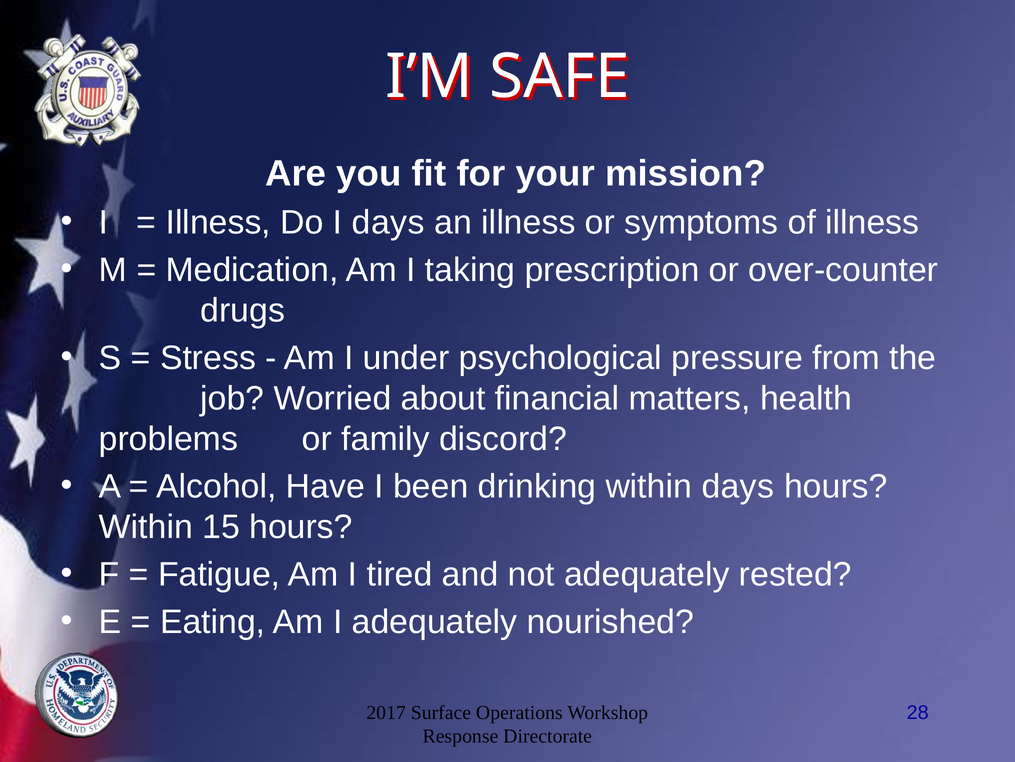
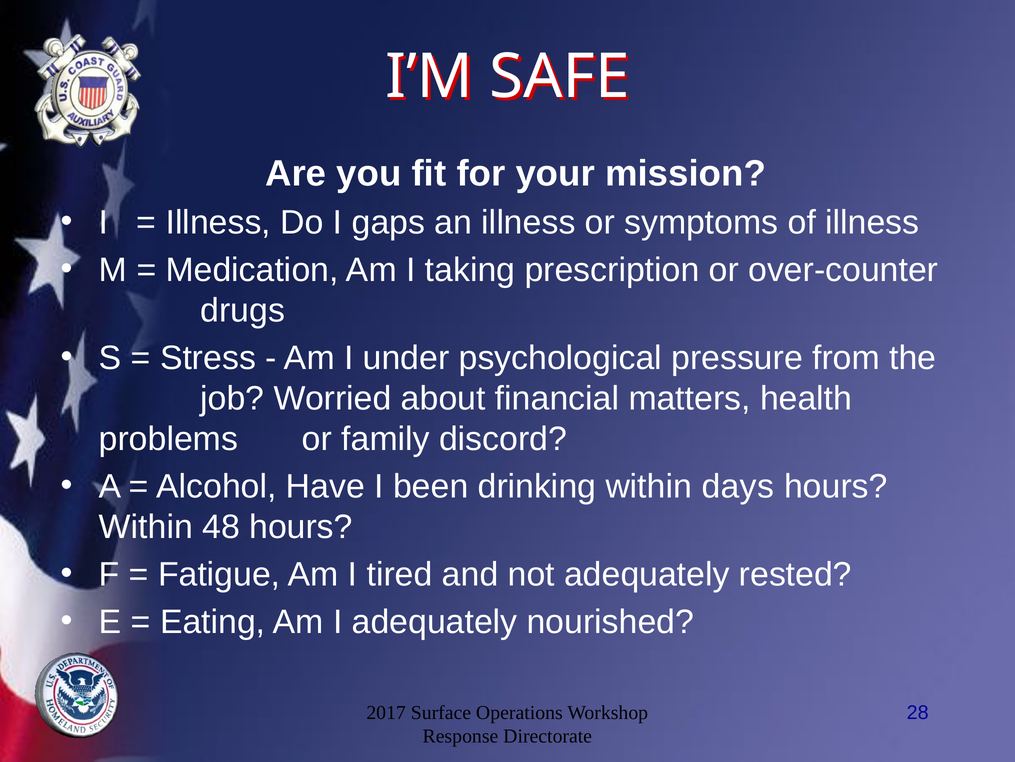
I days: days -> gaps
15: 15 -> 48
